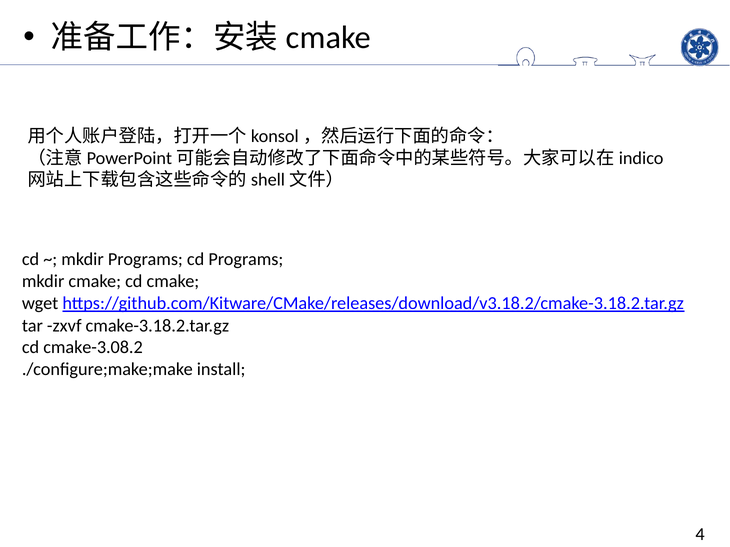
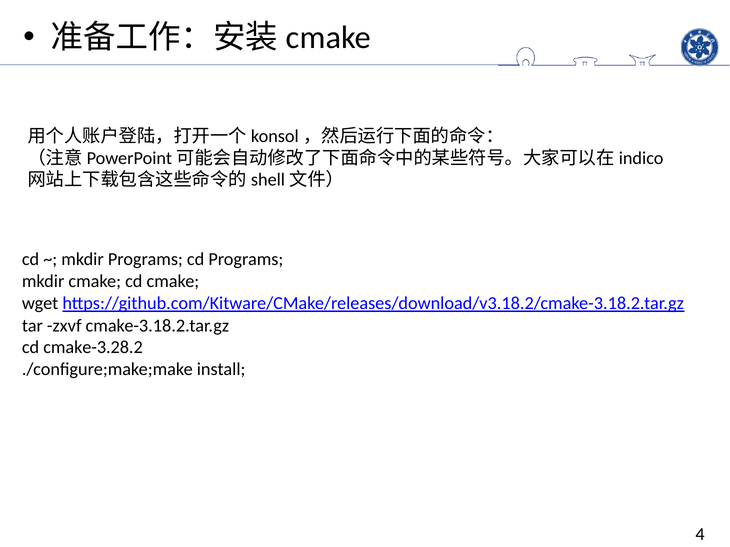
cmake-3.08.2: cmake-3.08.2 -> cmake-3.28.2
